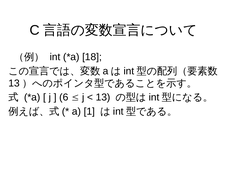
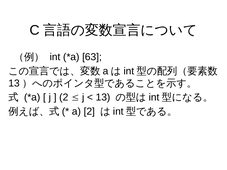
18: 18 -> 63
6 at (64, 97): 6 -> 2
a 1: 1 -> 2
